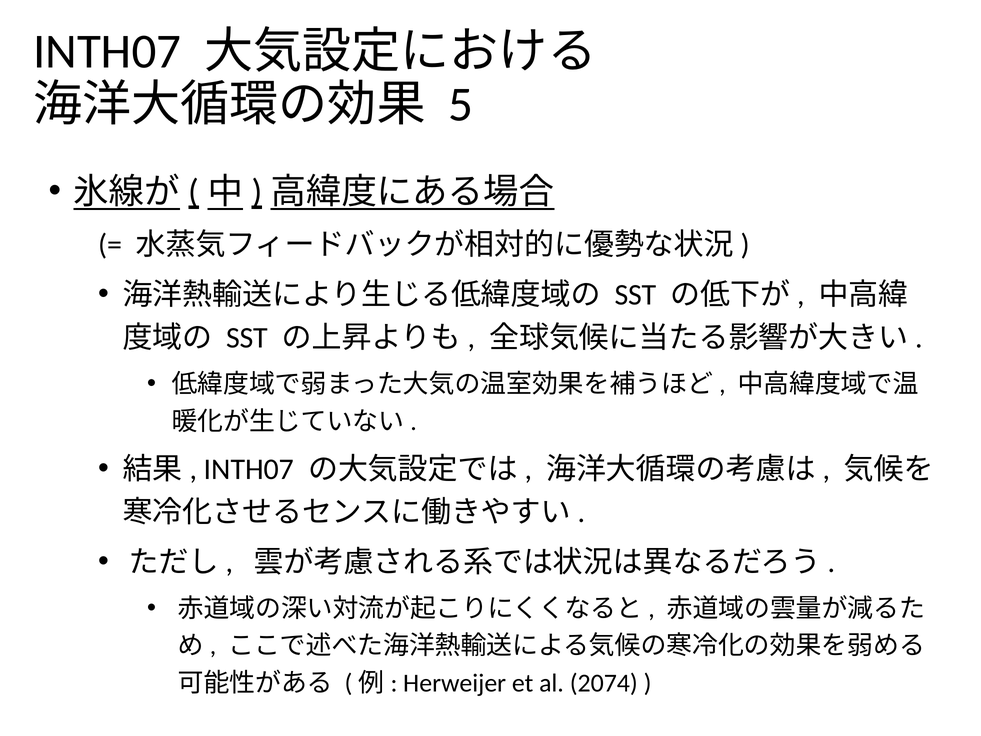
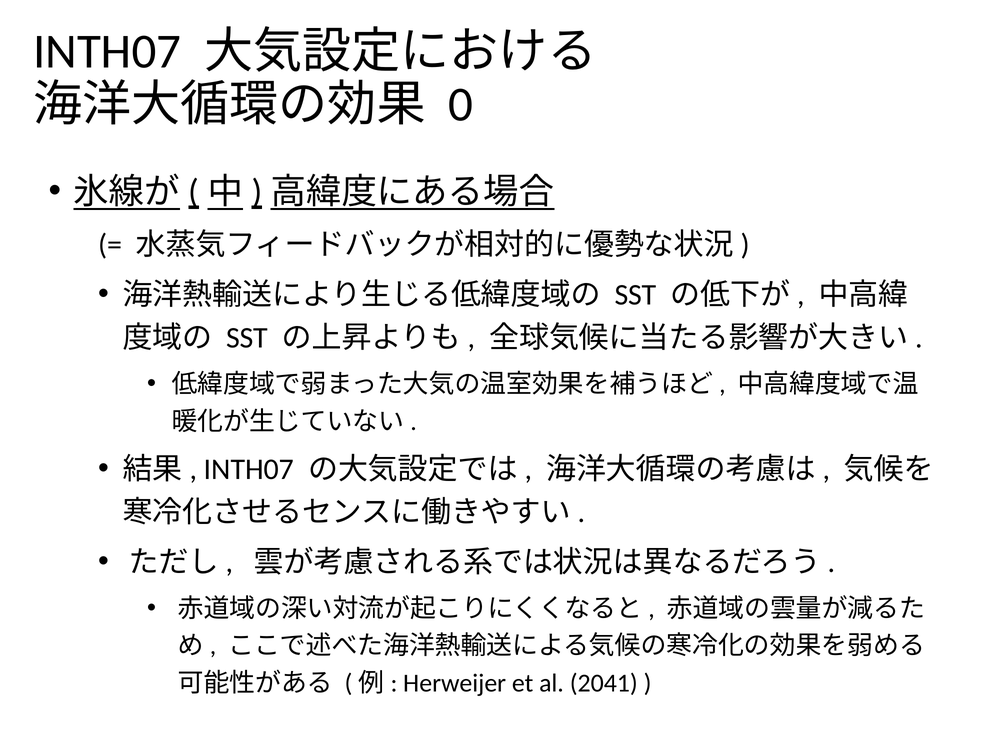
5: 5 -> 0
2074: 2074 -> 2041
